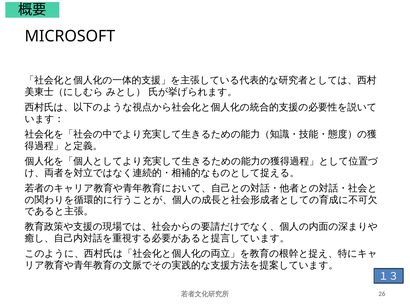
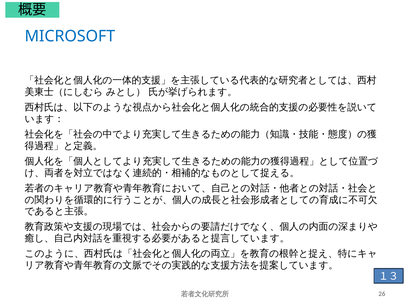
MICROSOFT colour: black -> blue
